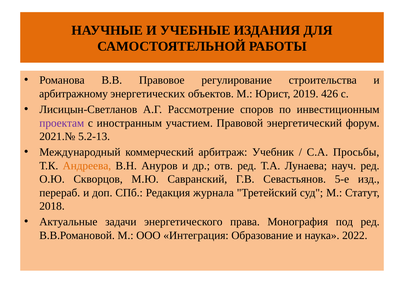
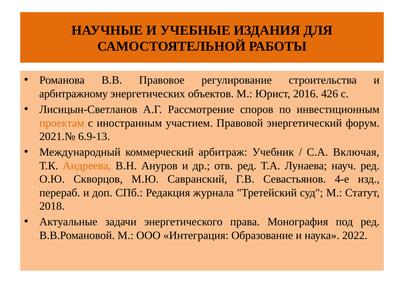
2019: 2019 -> 2016
проектам colour: purple -> orange
5.2-13: 5.2-13 -> 6.9-13
Просьбы: Просьбы -> Включая
5-е: 5-е -> 4-е
